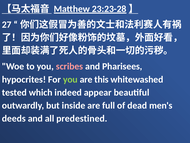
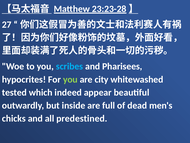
scribes colour: pink -> light blue
this: this -> city
deeds: deeds -> chicks
